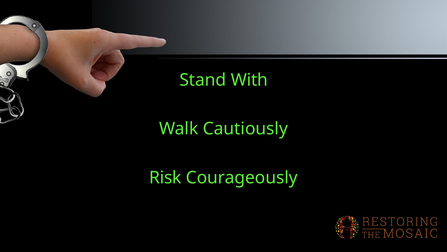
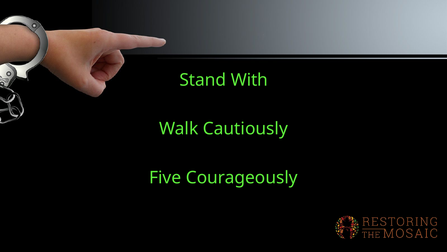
Risk: Risk -> Five
